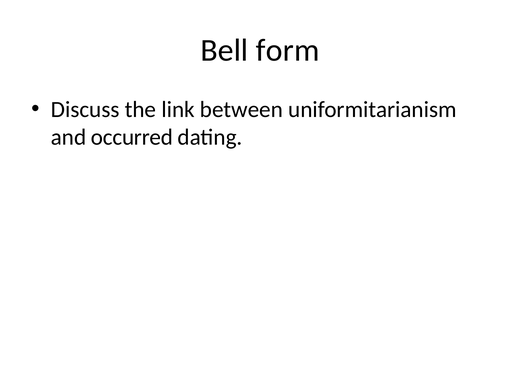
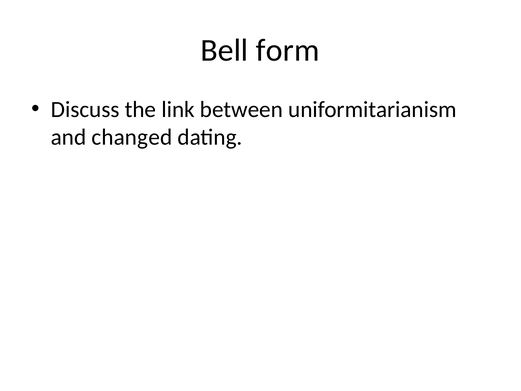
occurred: occurred -> changed
